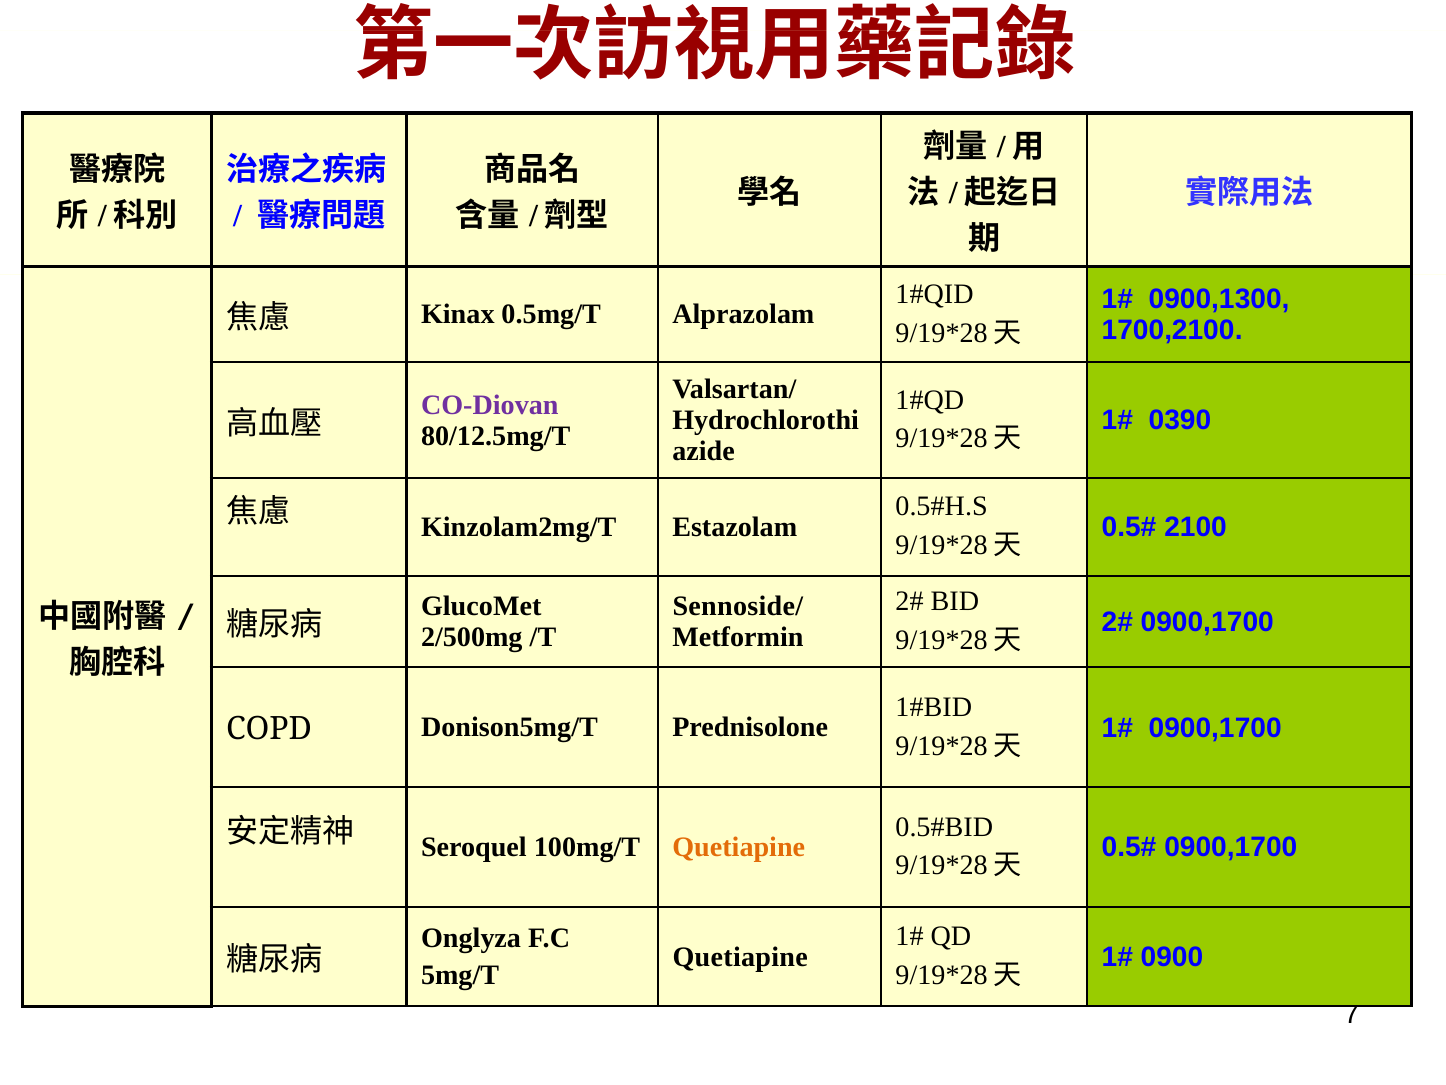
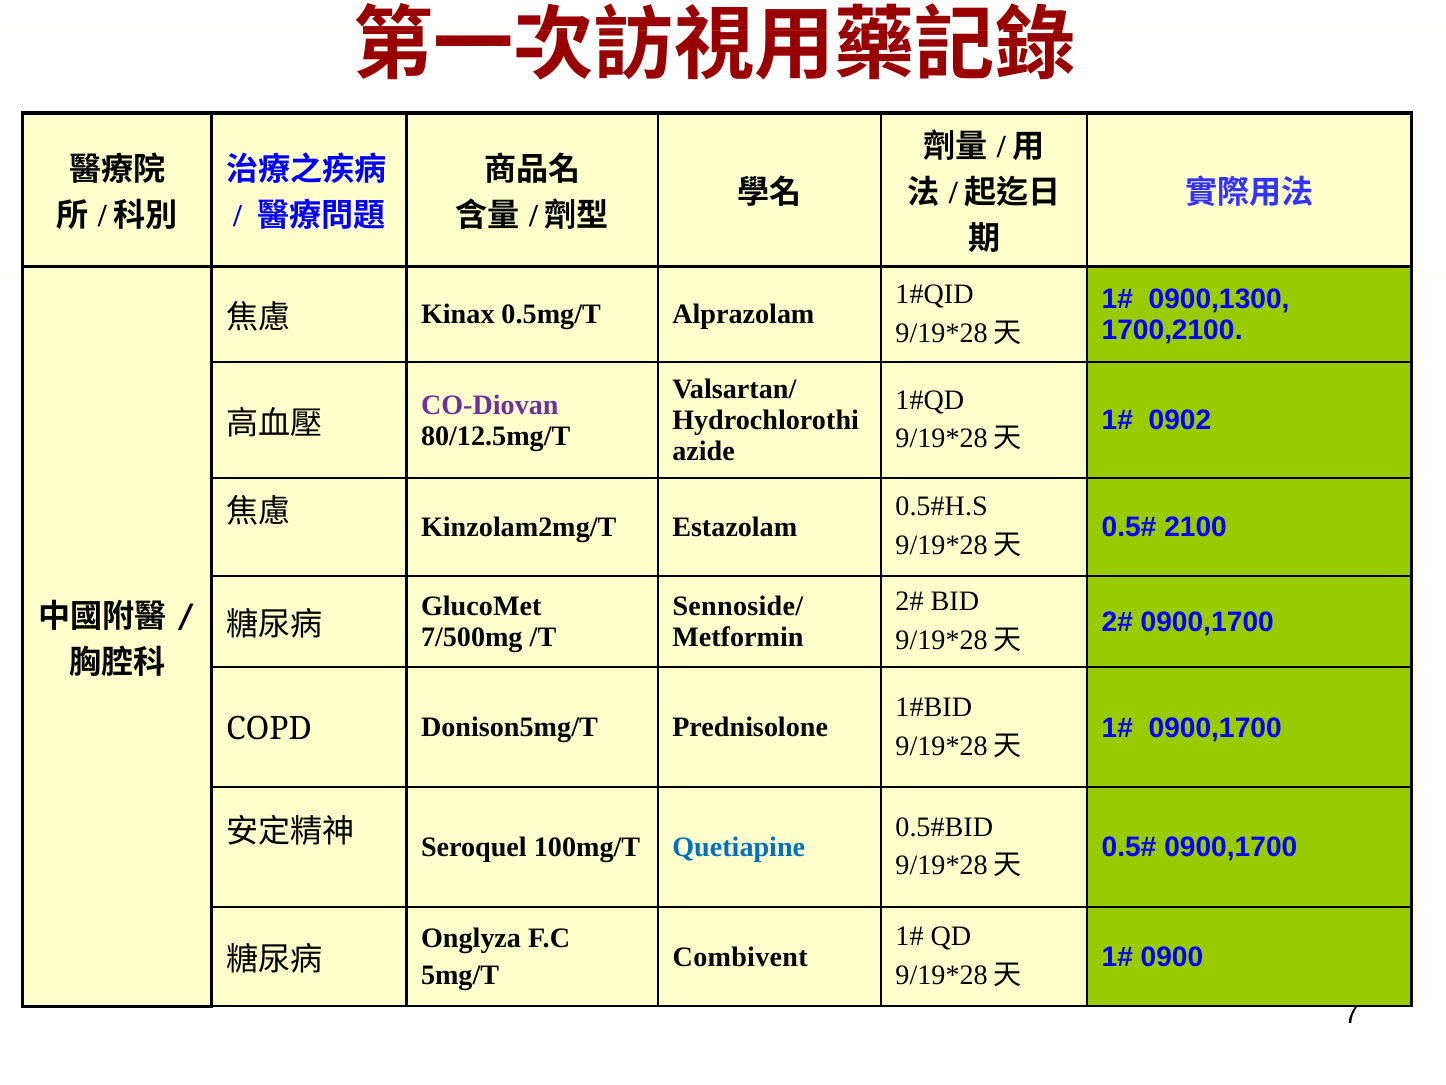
0390: 0390 -> 0902
2/500mg: 2/500mg -> 7/500mg
Quetiapine at (739, 847) colour: orange -> blue
Quetiapine at (740, 956): Quetiapine -> Combivent
